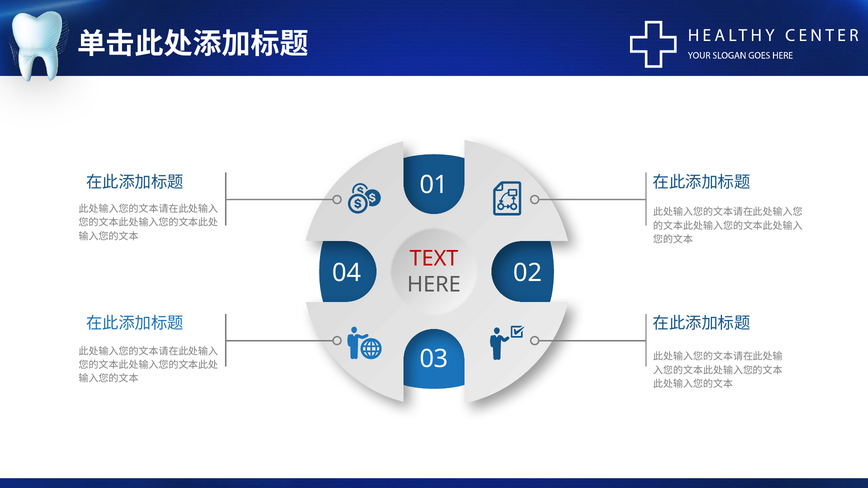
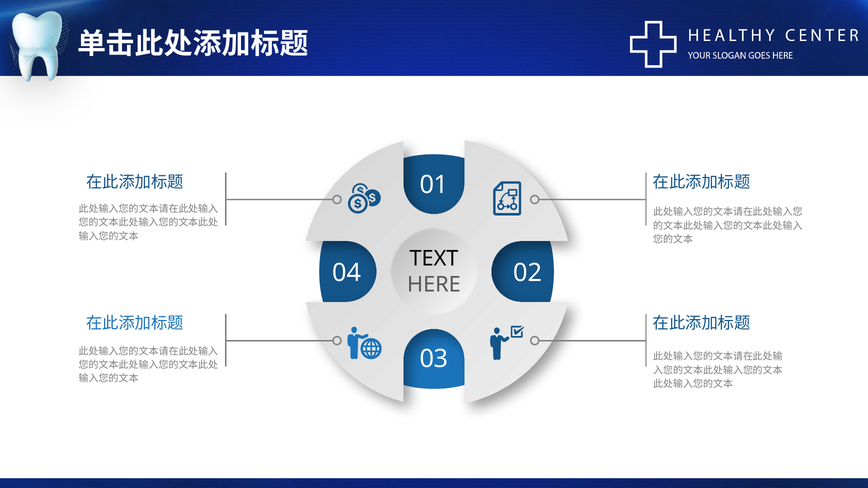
TEXT colour: red -> black
